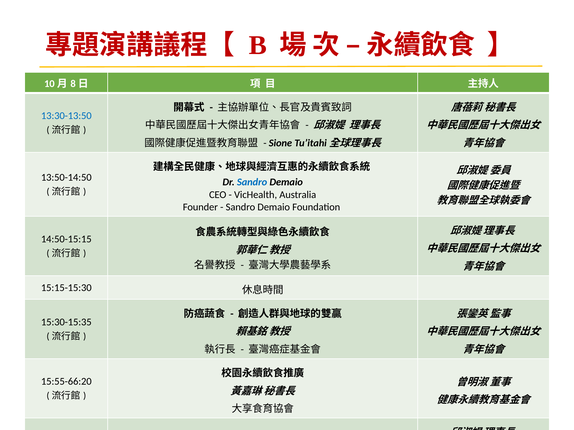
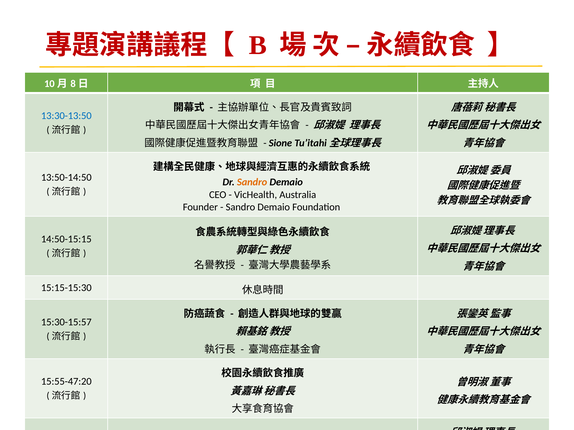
Sandro at (252, 182) colour: blue -> orange
15:30-15:35: 15:30-15:35 -> 15:30-15:57
15:55-66:20: 15:55-66:20 -> 15:55-47:20
